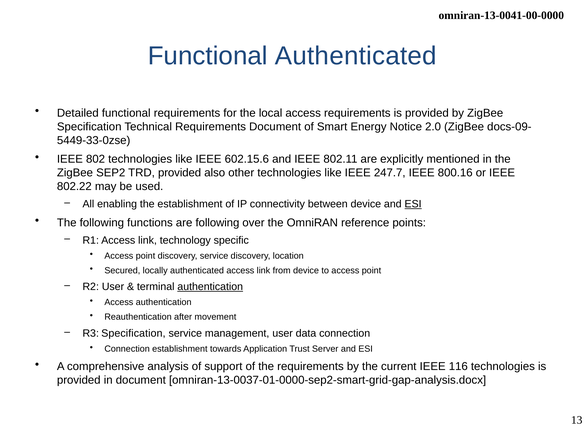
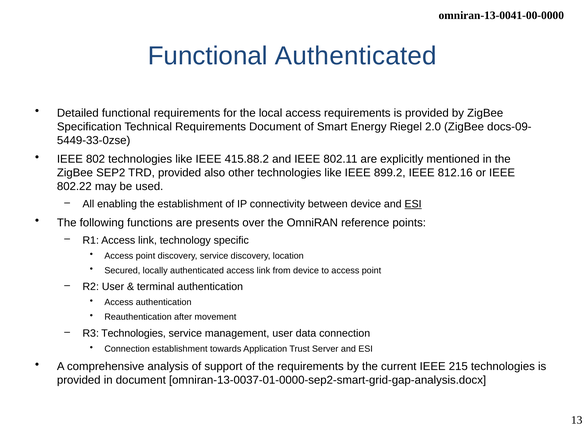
Notice: Notice -> Riegel
602.15.6: 602.15.6 -> 415.88.2
247.7: 247.7 -> 899.2
800.16: 800.16 -> 812.16
are following: following -> presents
authentication at (210, 287) underline: present -> none
R3 Specification: Specification -> Technologies
116: 116 -> 215
